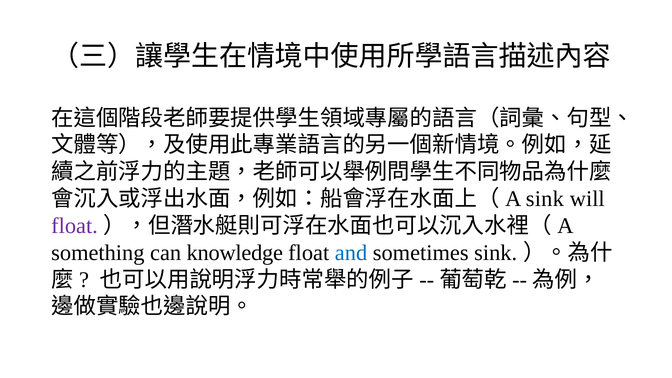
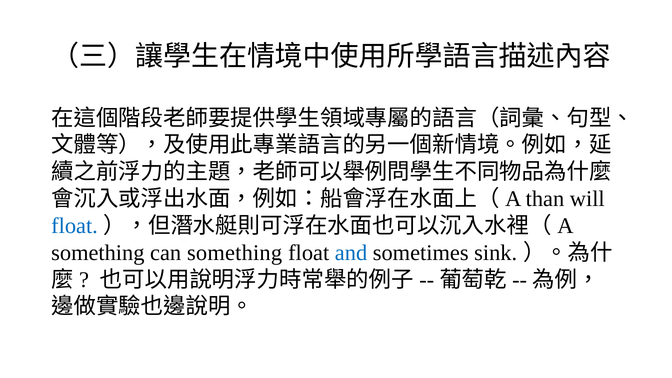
sink at (545, 199): sink -> than
float at (75, 226) colour: purple -> blue
can knowledge: knowledge -> something
